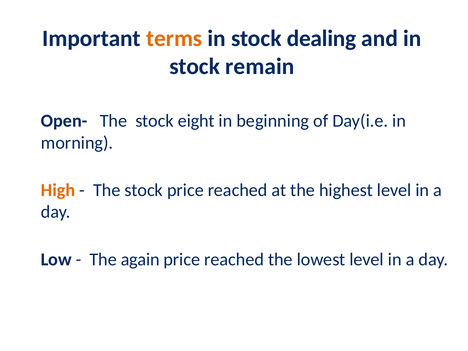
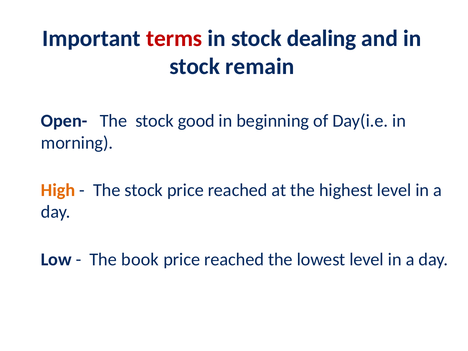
terms colour: orange -> red
eight: eight -> good
again: again -> book
